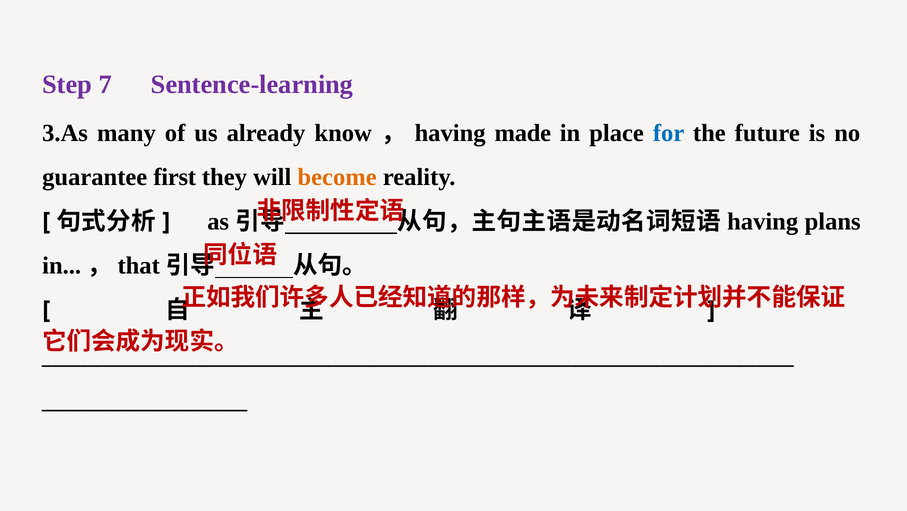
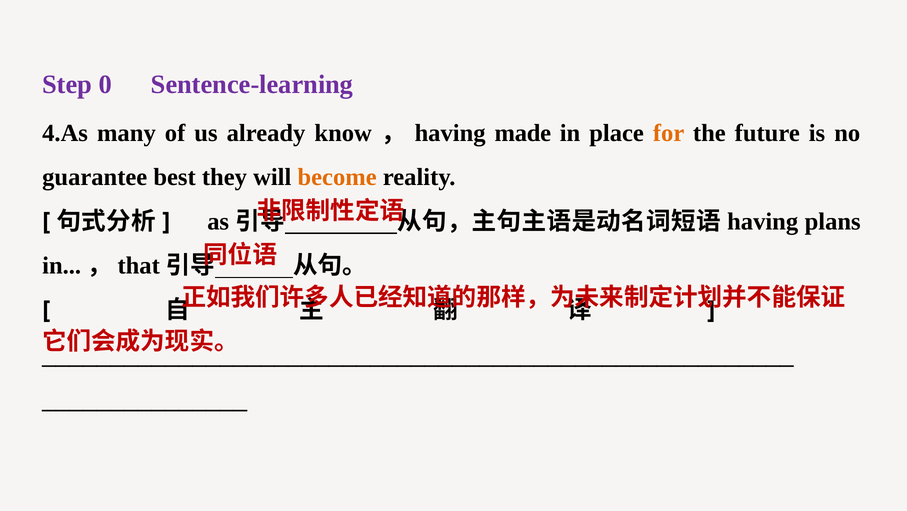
7: 7 -> 0
3.As: 3.As -> 4.As
for colour: blue -> orange
first: first -> best
